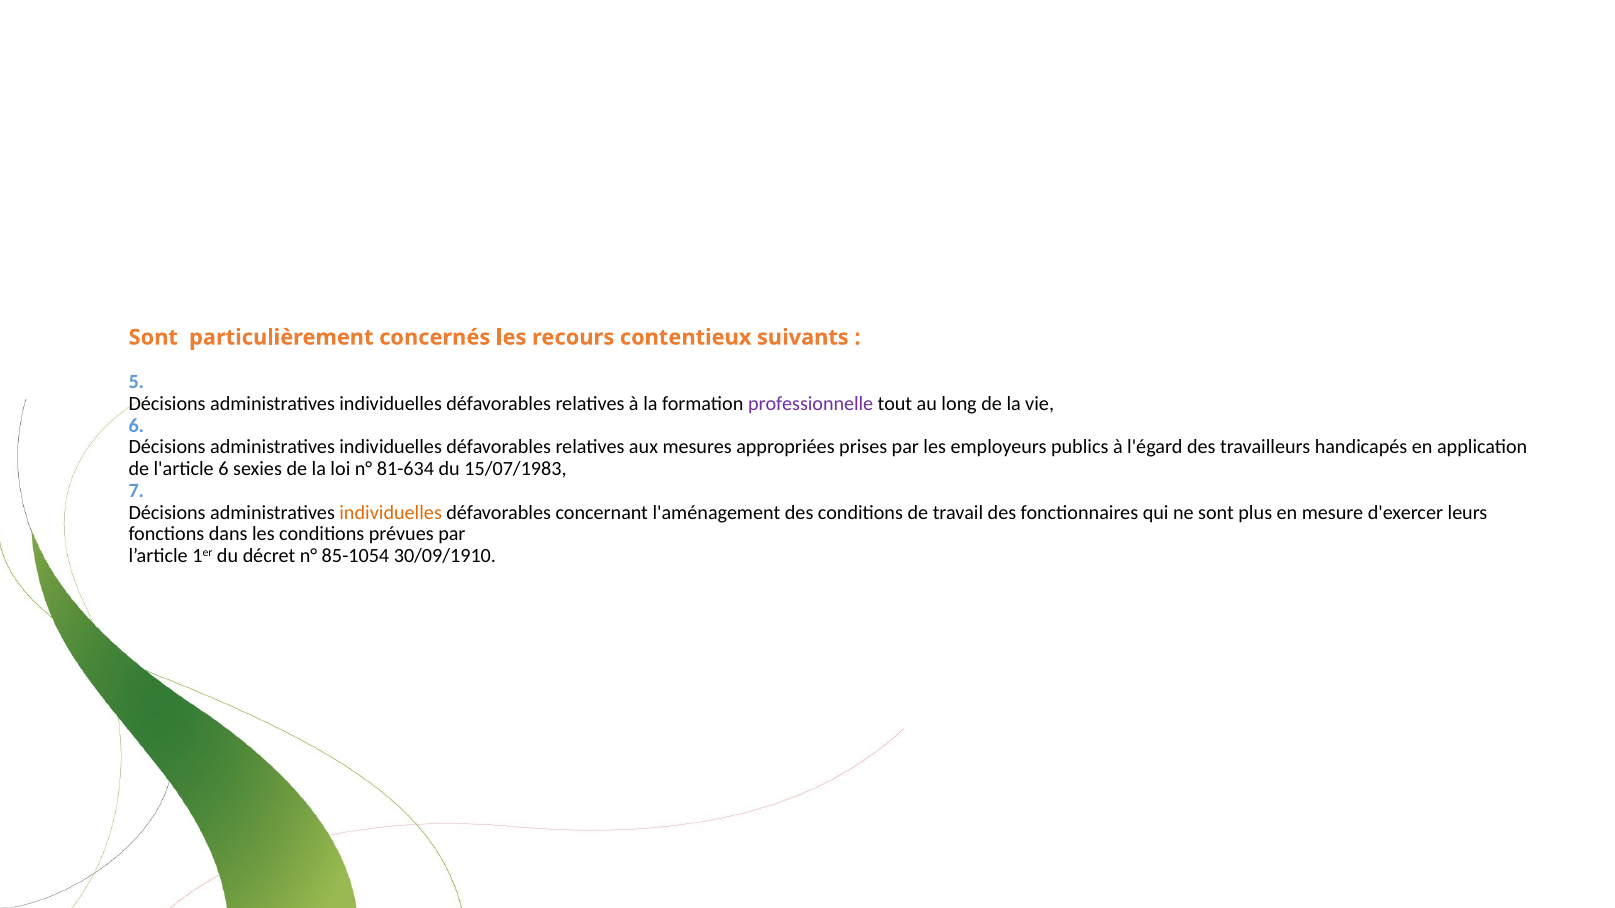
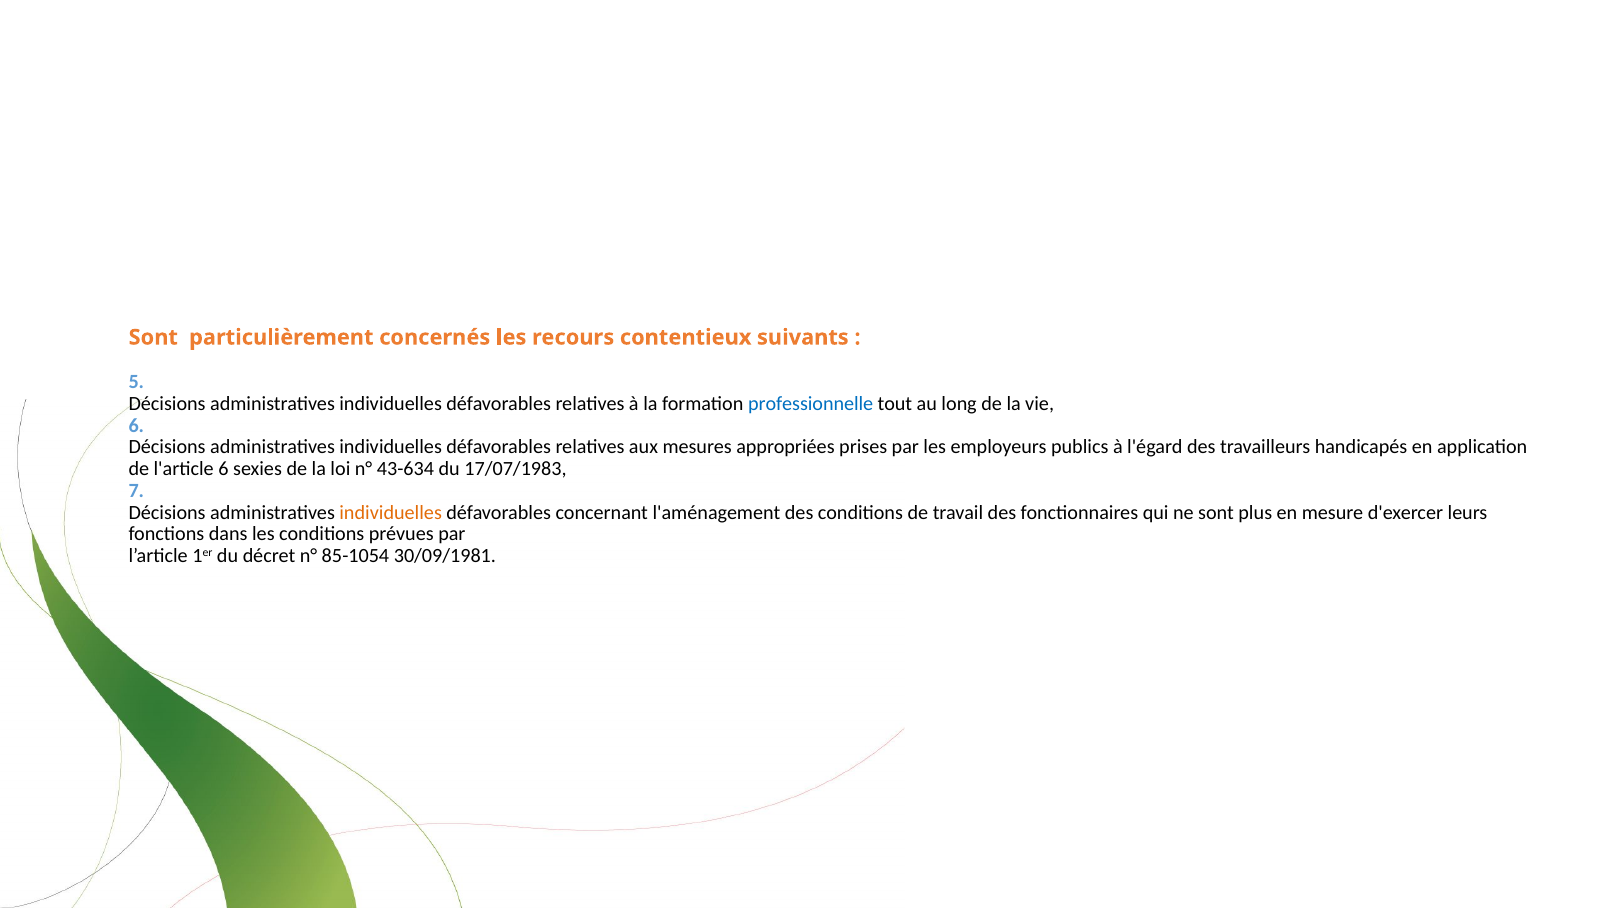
professionnelle colour: purple -> blue
81-634: 81-634 -> 43-634
15/07/1983: 15/07/1983 -> 17/07/1983
30/09/1910: 30/09/1910 -> 30/09/1981
